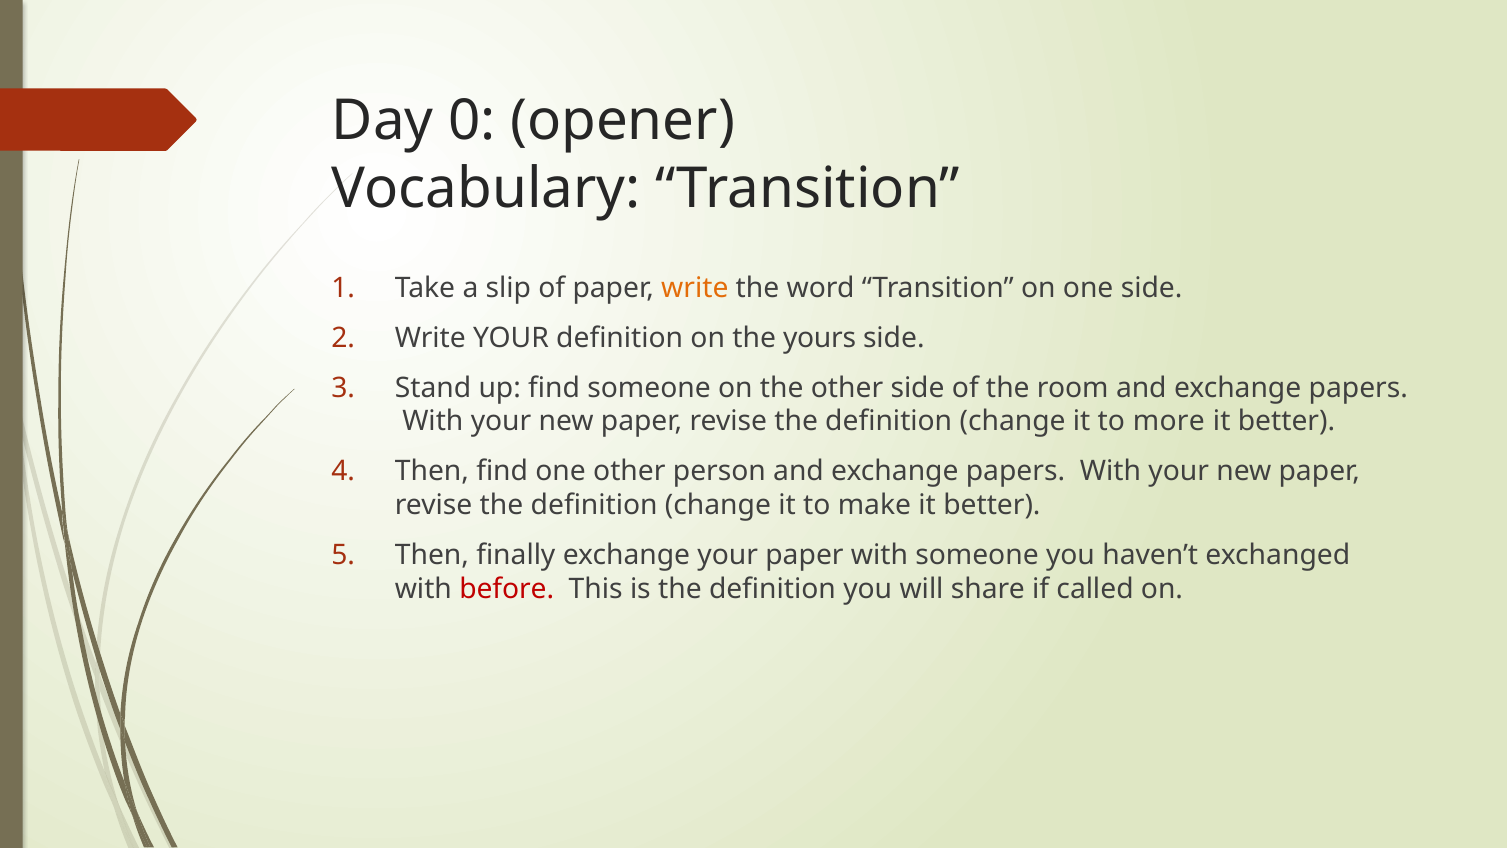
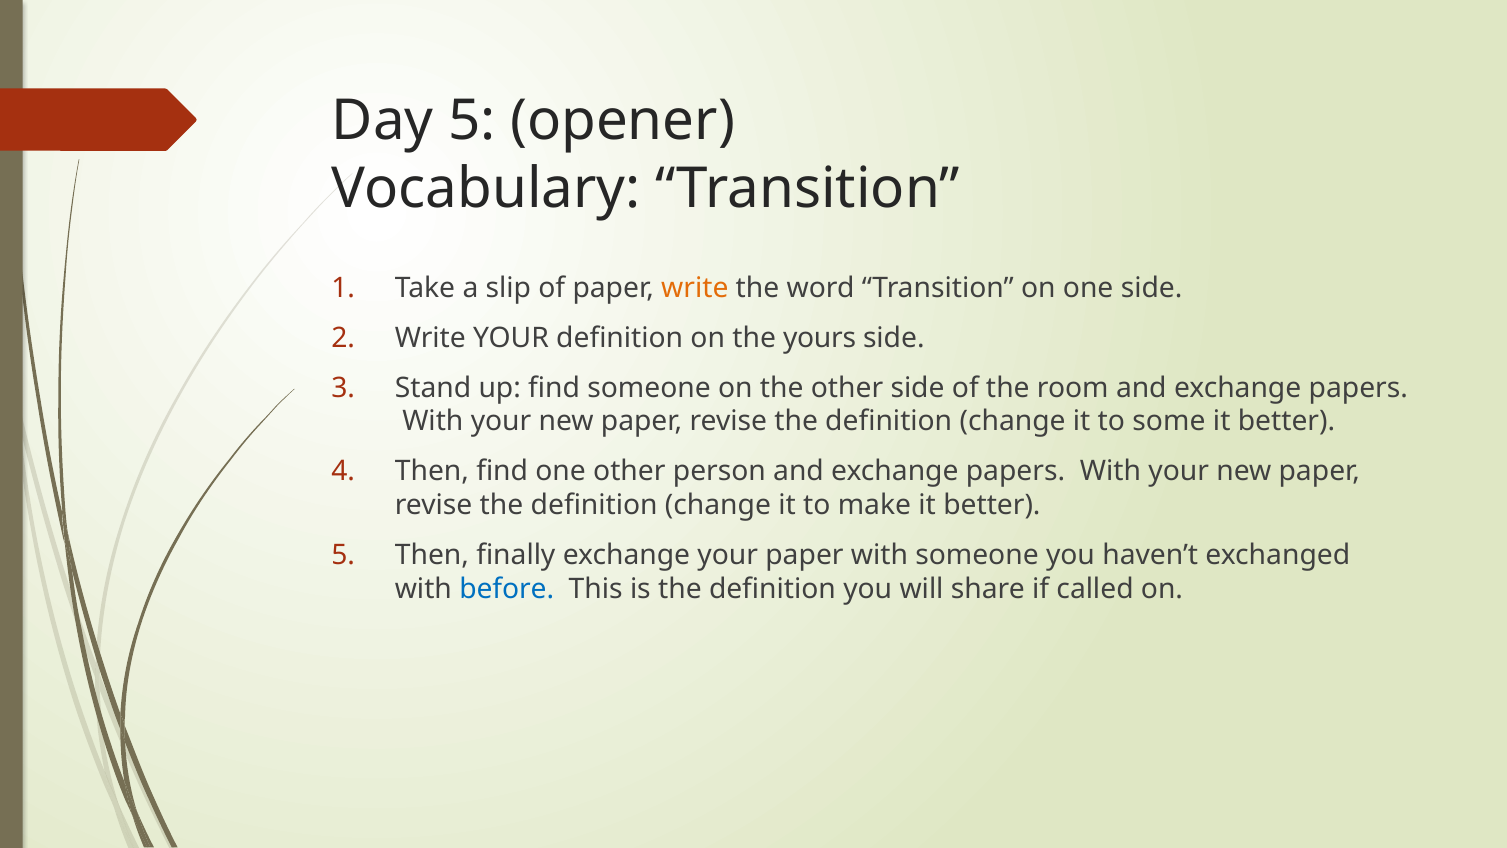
Day 0: 0 -> 5
more: more -> some
before colour: red -> blue
